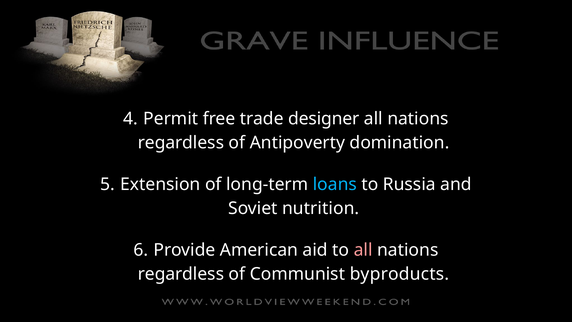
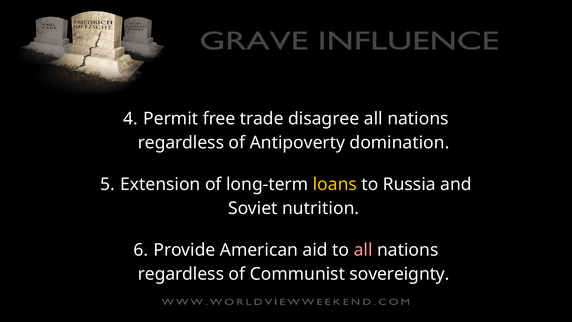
designer: designer -> disagree
loans colour: light blue -> yellow
byproducts: byproducts -> sovereignty
